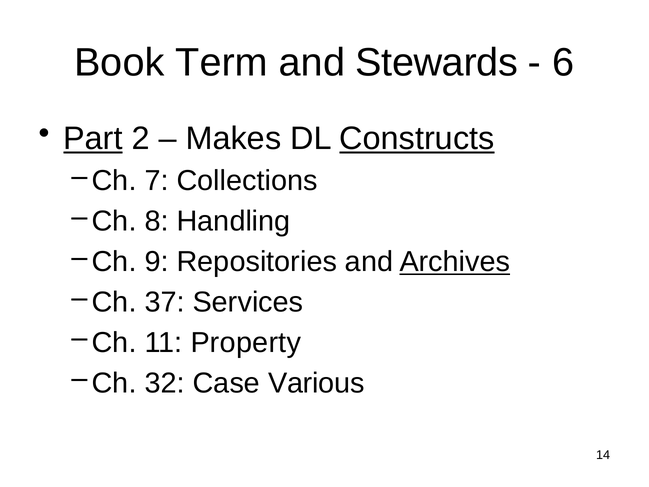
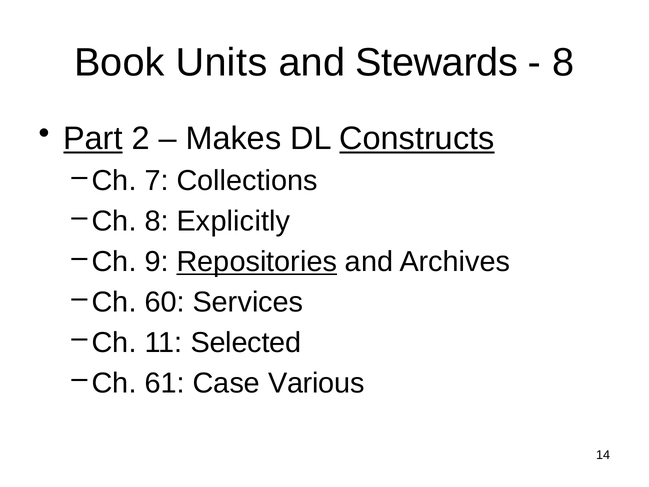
Term: Term -> Units
6 at (563, 63): 6 -> 8
Handling: Handling -> Explicitly
Repositories underline: none -> present
Archives underline: present -> none
37: 37 -> 60
Property: Property -> Selected
32: 32 -> 61
